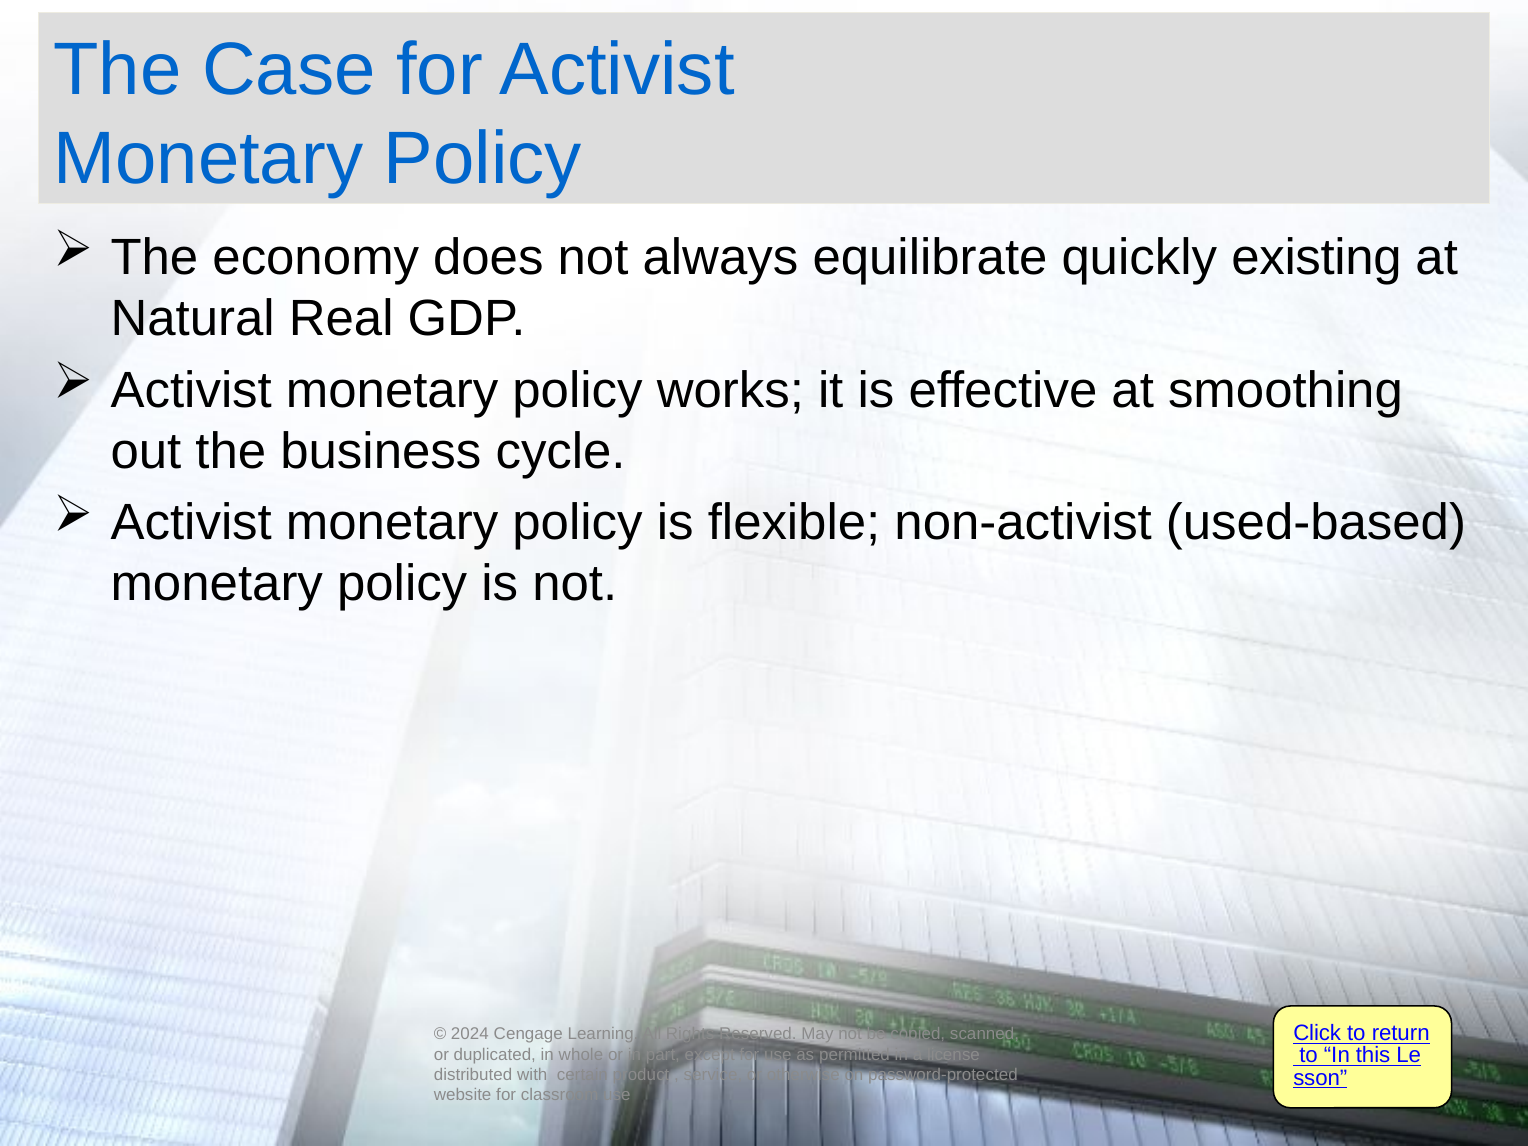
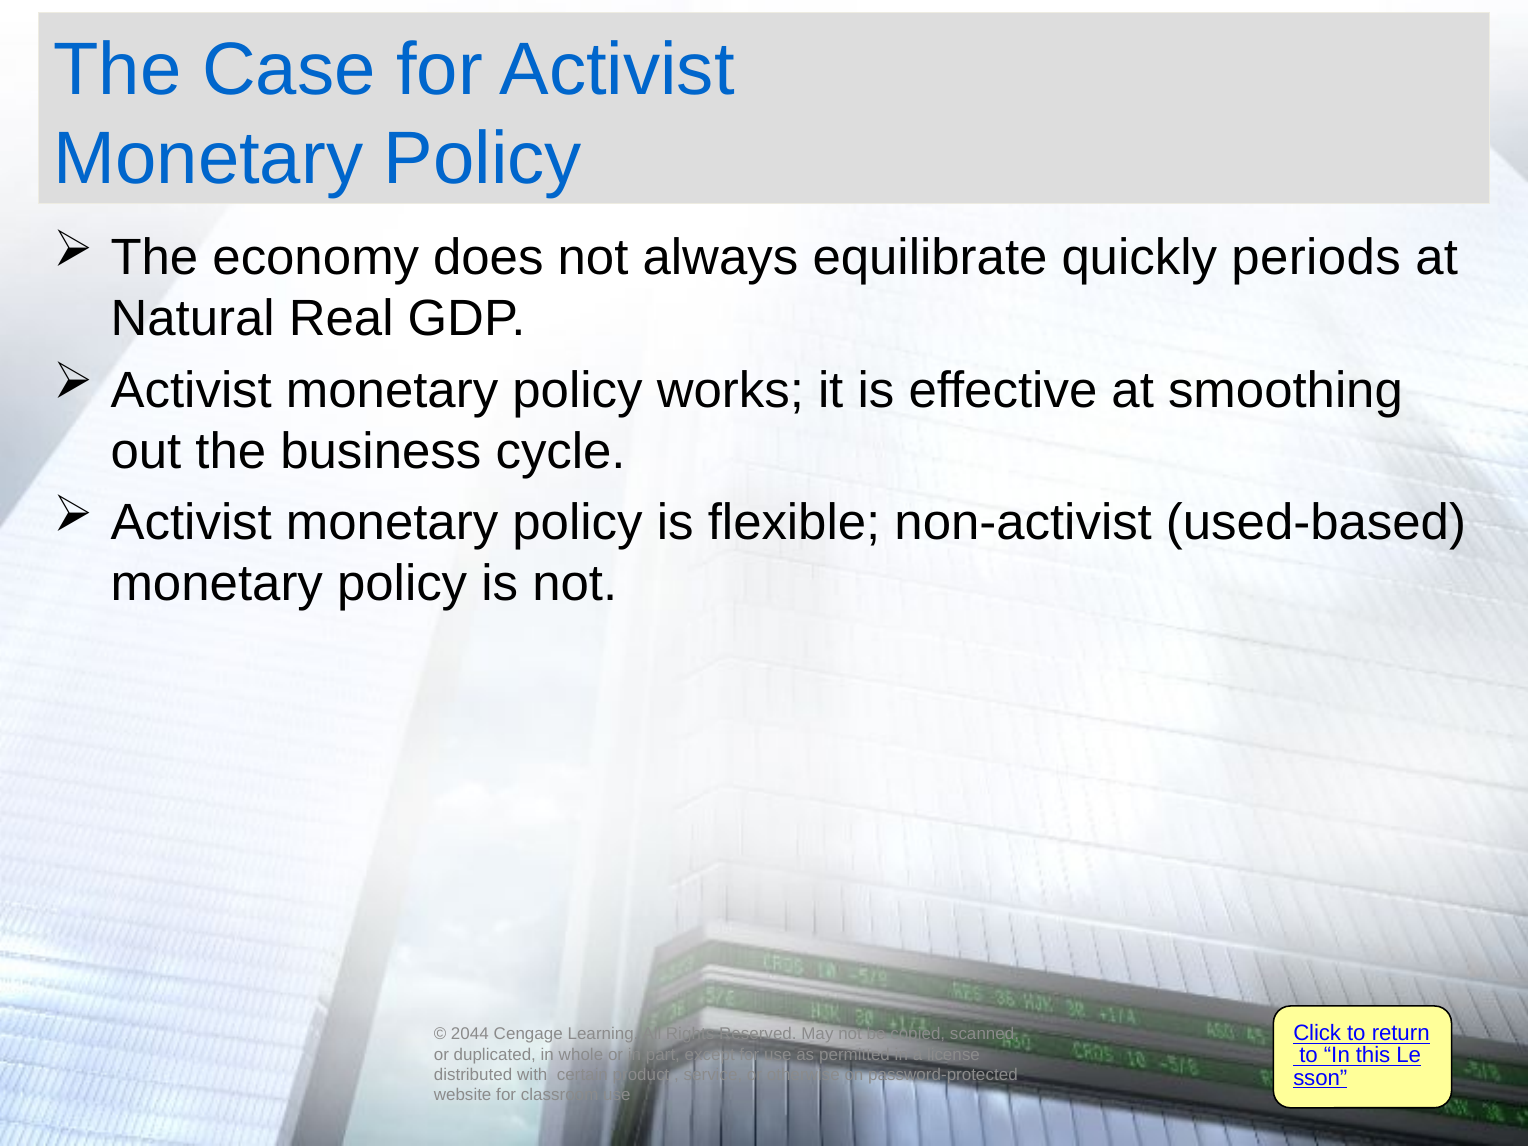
existing: existing -> periods
2024: 2024 -> 2044
